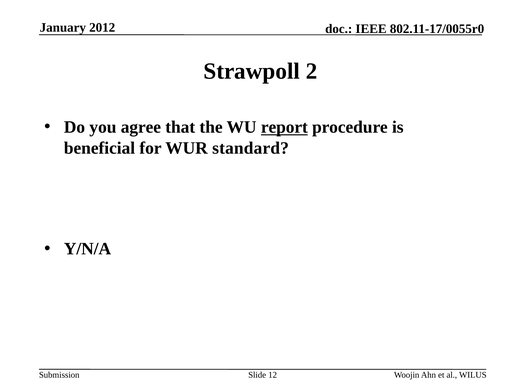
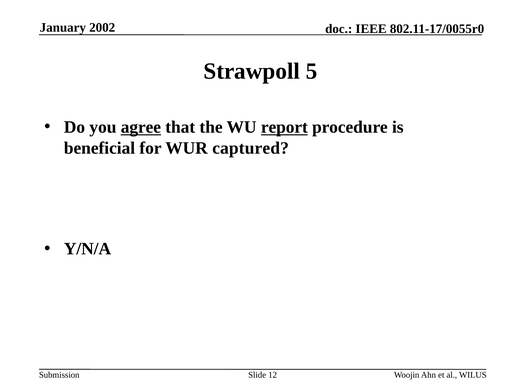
2012: 2012 -> 2002
2: 2 -> 5
agree underline: none -> present
standard: standard -> captured
